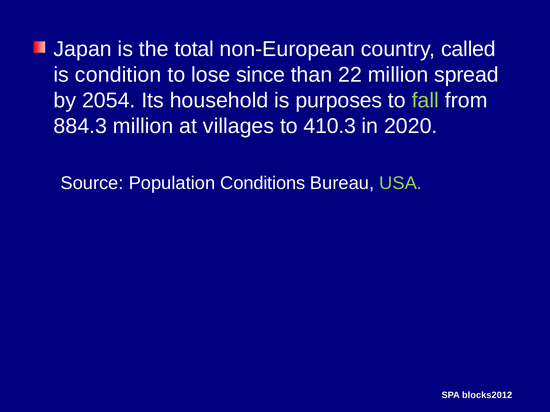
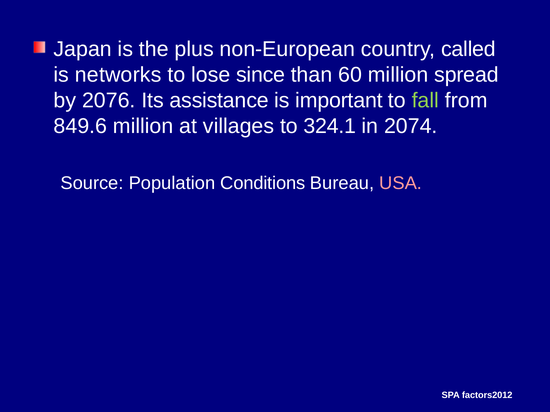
total: total -> plus
condition: condition -> networks
22: 22 -> 60
2054: 2054 -> 2076
household: household -> assistance
purposes: purposes -> important
884.3: 884.3 -> 849.6
410.3: 410.3 -> 324.1
2020: 2020 -> 2074
USA colour: light green -> pink
blocks2012: blocks2012 -> factors2012
